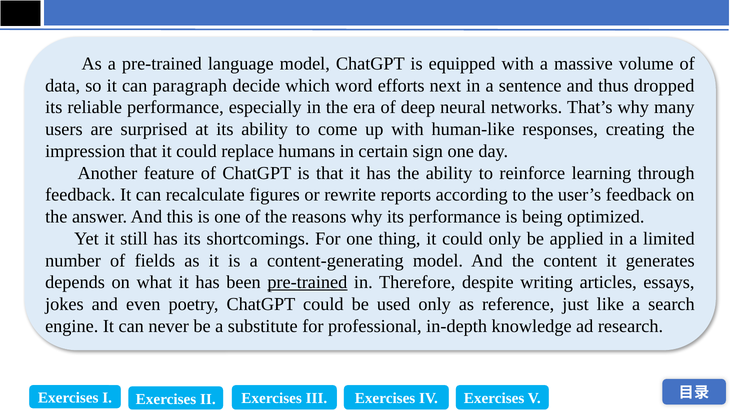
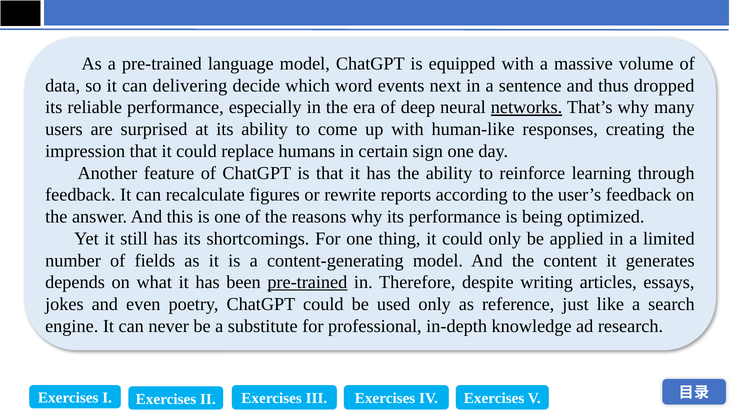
paragraph: paragraph -> delivering
efforts: efforts -> events
networks underline: none -> present
